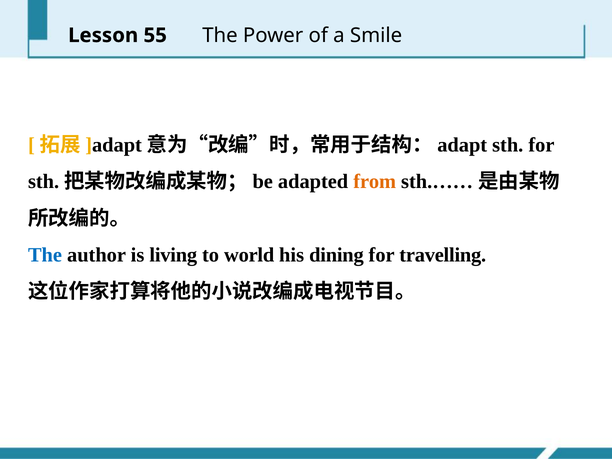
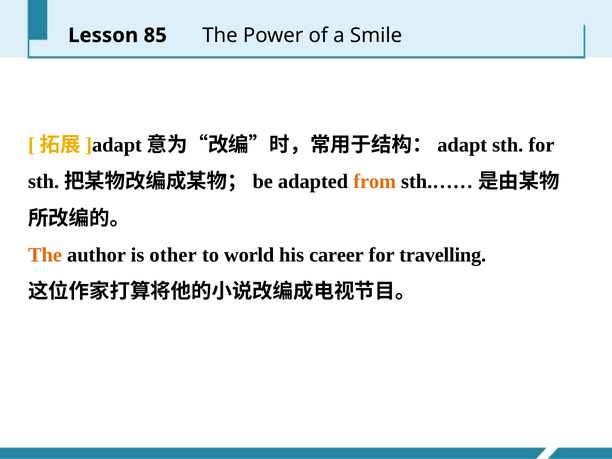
55: 55 -> 85
The at (45, 255) colour: blue -> orange
living: living -> other
dining: dining -> career
